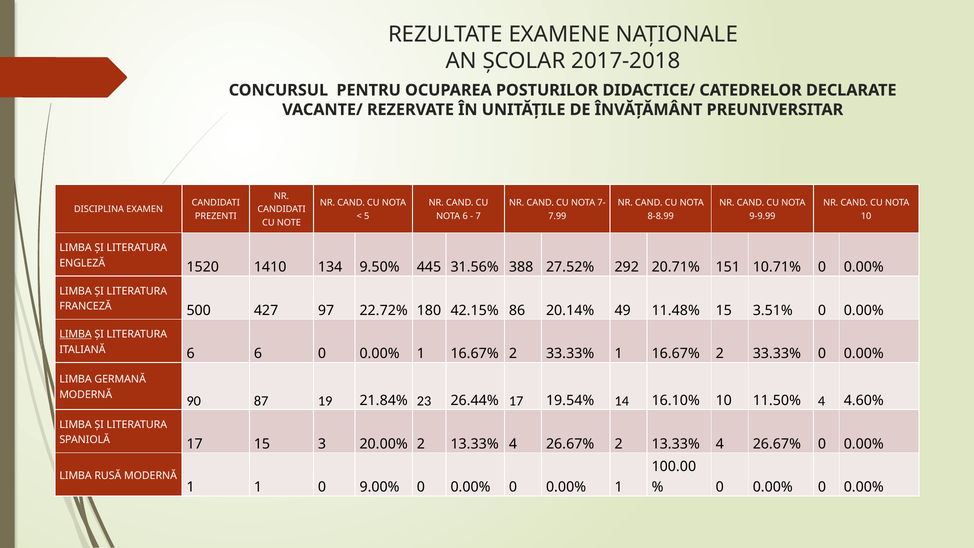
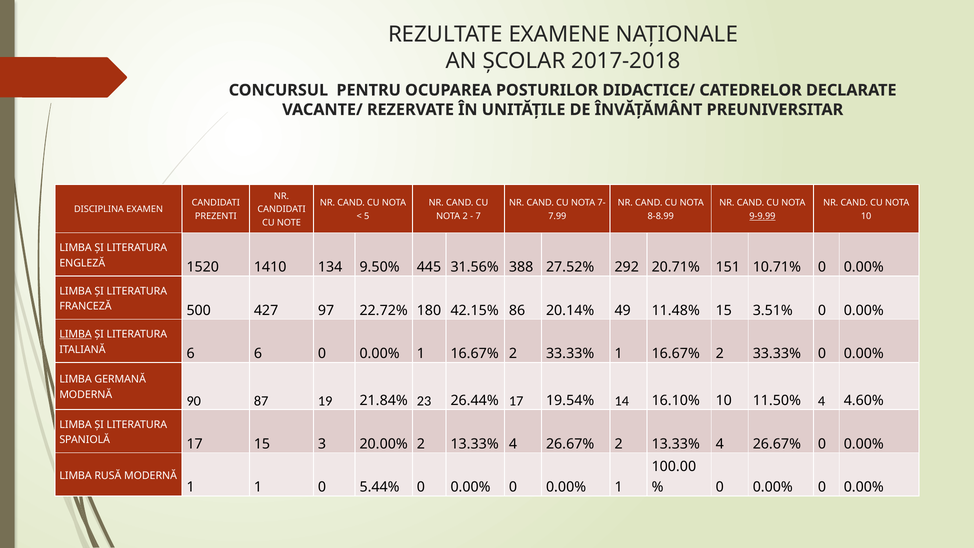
NOTA 6: 6 -> 2
9-9.99 underline: none -> present
9.00%: 9.00% -> 5.44%
